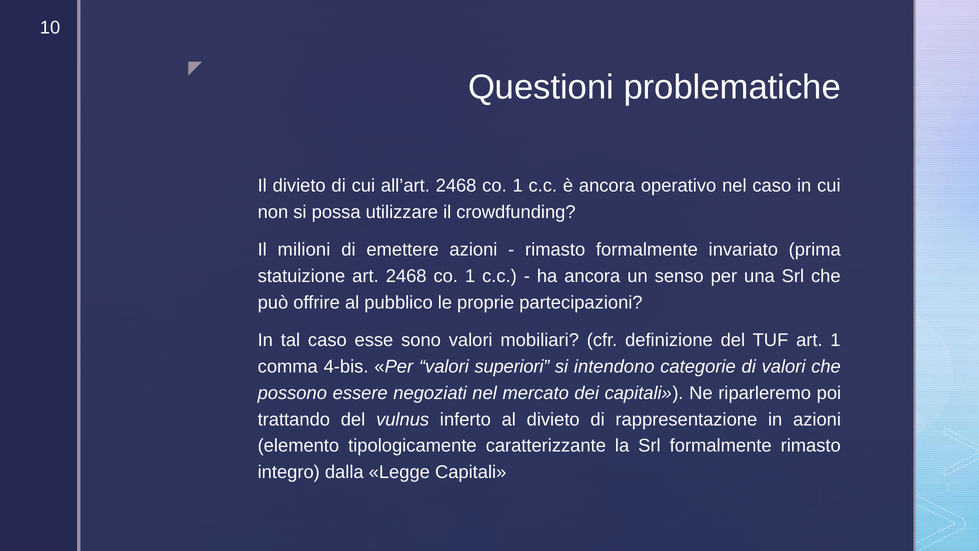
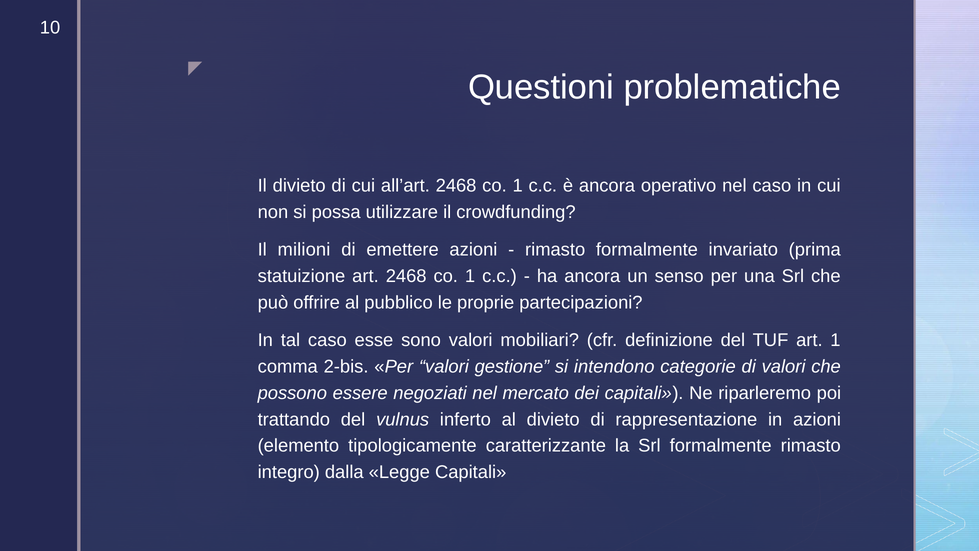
4-bis: 4-bis -> 2-bis
superiori: superiori -> gestione
